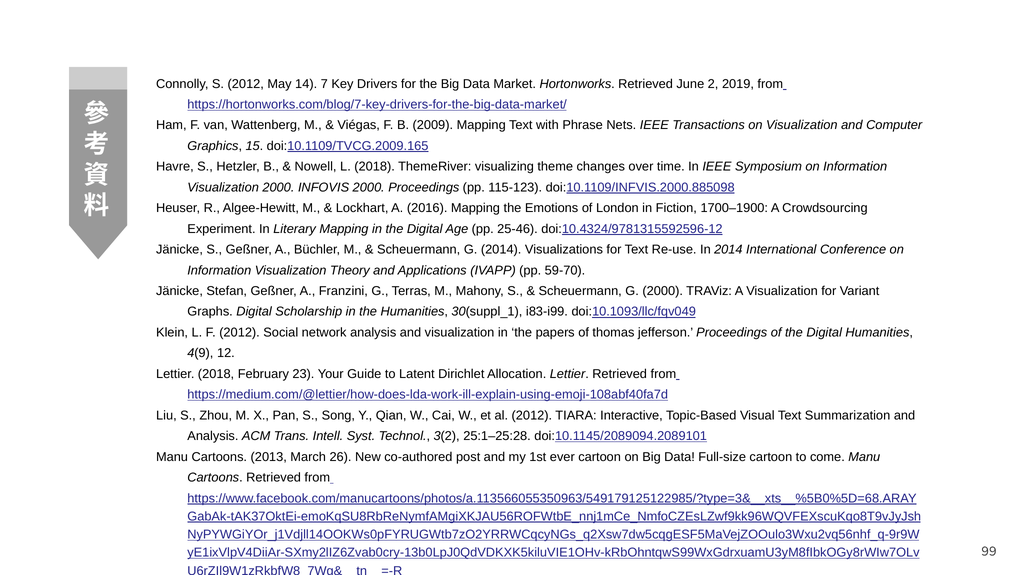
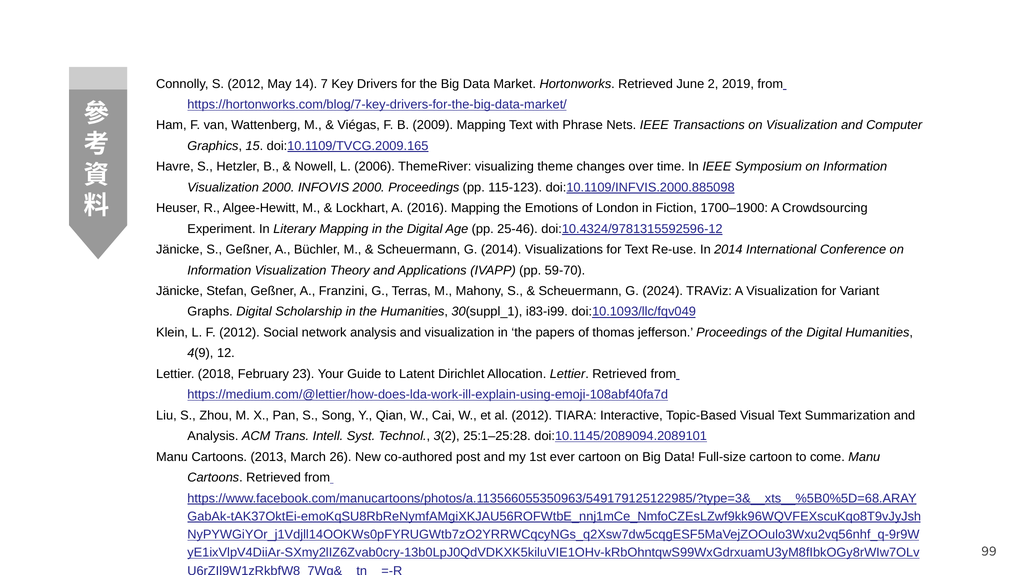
L 2018: 2018 -> 2006
G 2000: 2000 -> 2024
